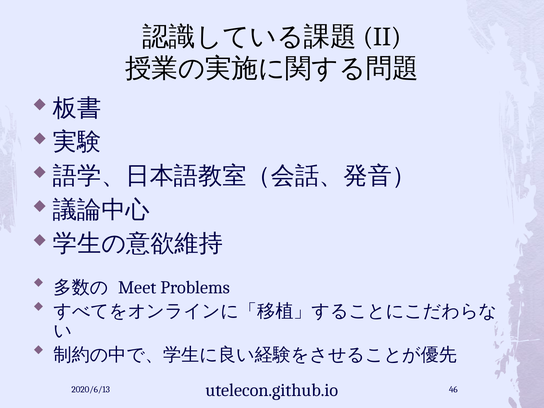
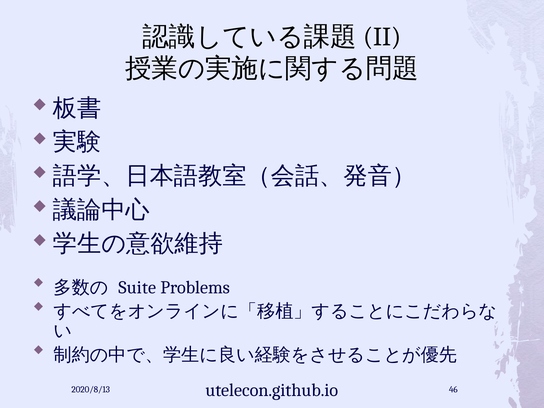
Meet: Meet -> Suite
2020/6/13: 2020/6/13 -> 2020/8/13
